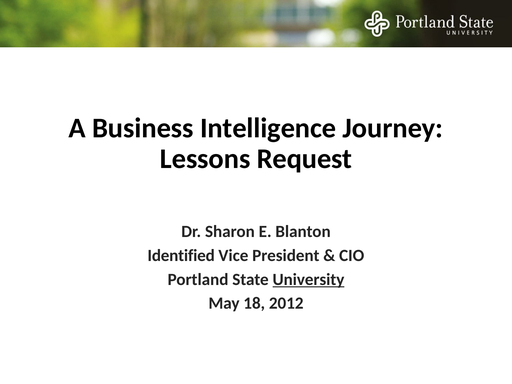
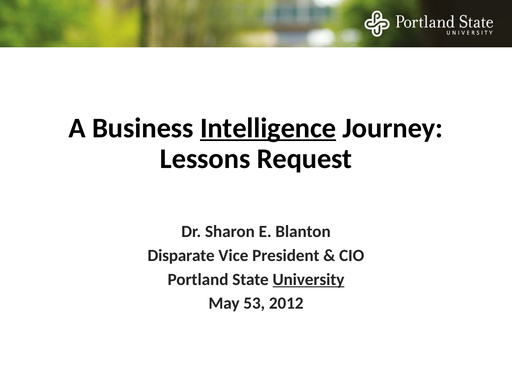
Intelligence underline: none -> present
Identified: Identified -> Disparate
18: 18 -> 53
